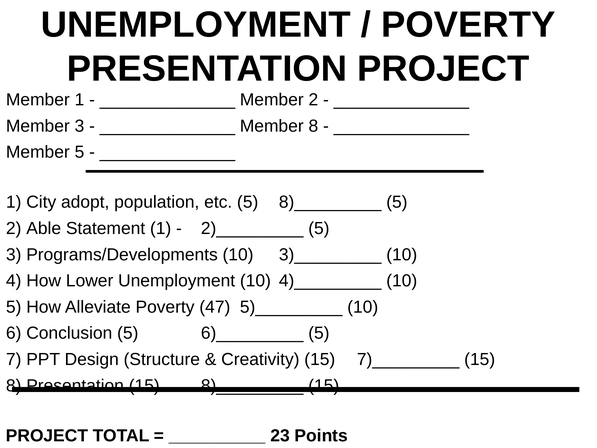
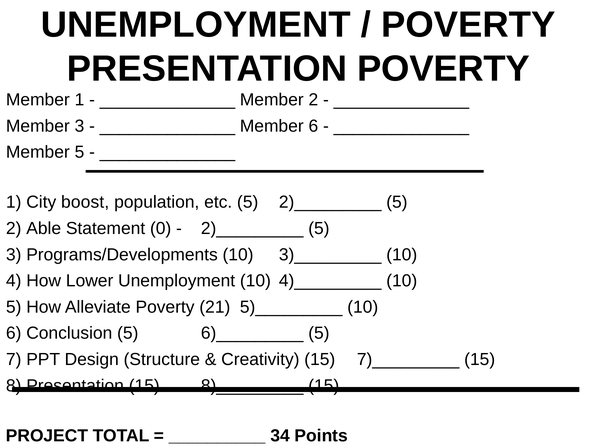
PRESENTATION PROJECT: PROJECT -> POVERTY
Member 8: 8 -> 6
adopt: adopt -> boost
5 8)_________: 8)_________ -> 2)_________
Statement 1: 1 -> 0
47: 47 -> 21
23: 23 -> 34
